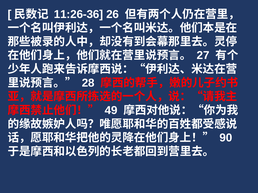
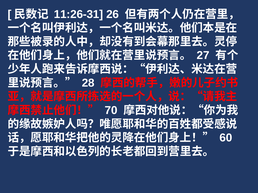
11:26-36: 11:26-36 -> 11:26-31
49: 49 -> 70
90: 90 -> 60
